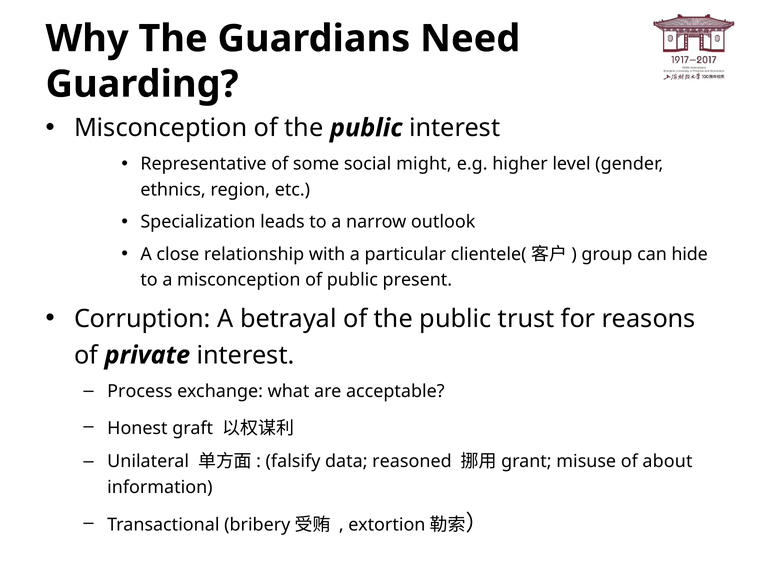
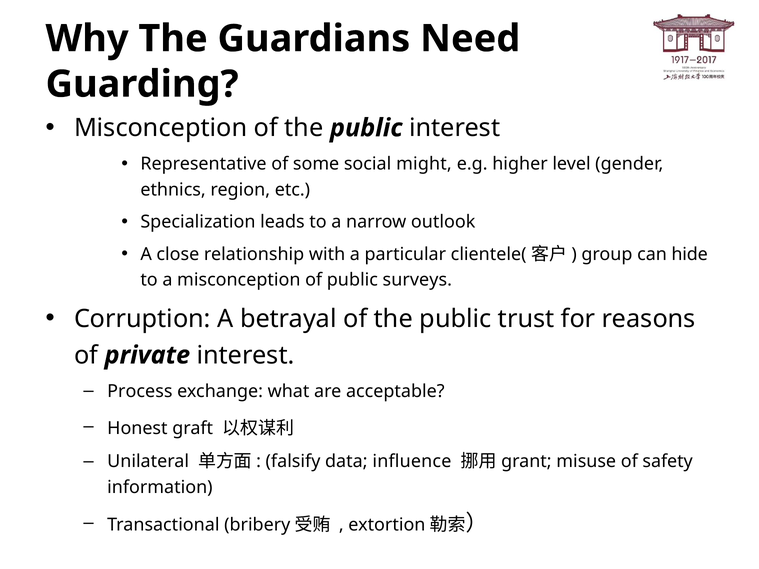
present: present -> surveys
reasoned: reasoned -> influence
about: about -> safety
